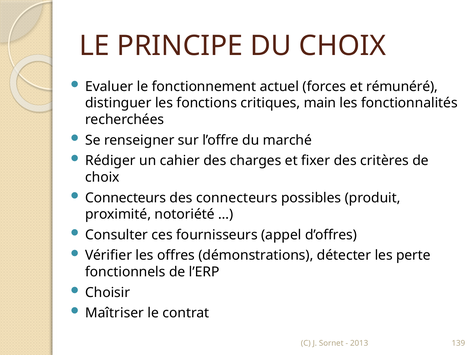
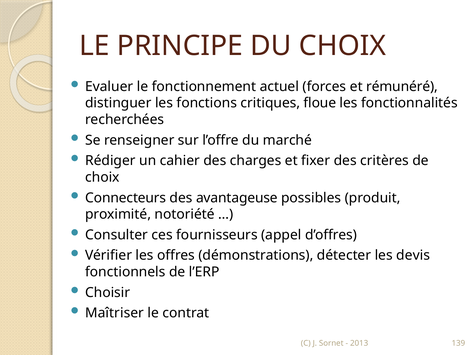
main: main -> floue
des connecteurs: connecteurs -> avantageuse
perte: perte -> devis
